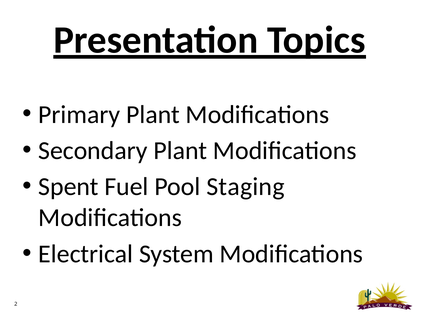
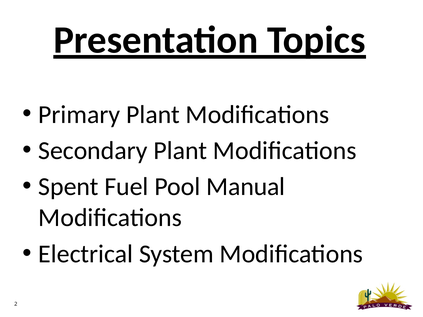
Staging: Staging -> Manual
